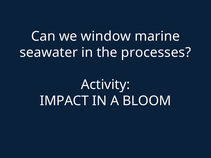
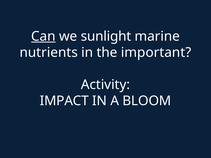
Can underline: none -> present
window: window -> sunlight
seawater: seawater -> nutrients
processes: processes -> important
